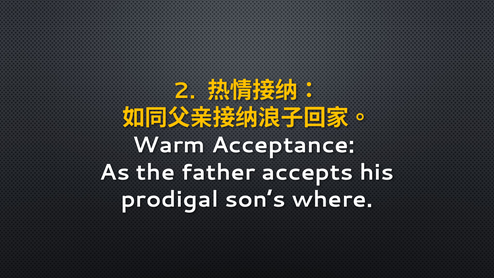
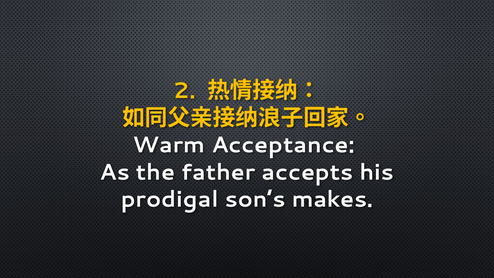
where: where -> makes
